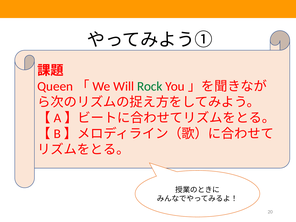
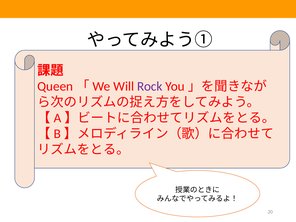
Rock colour: green -> purple
